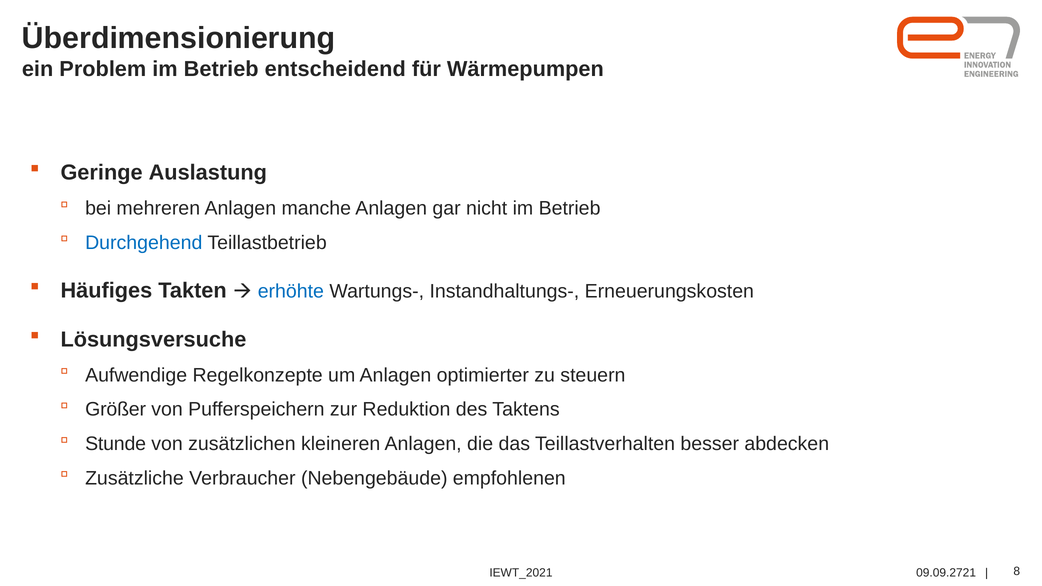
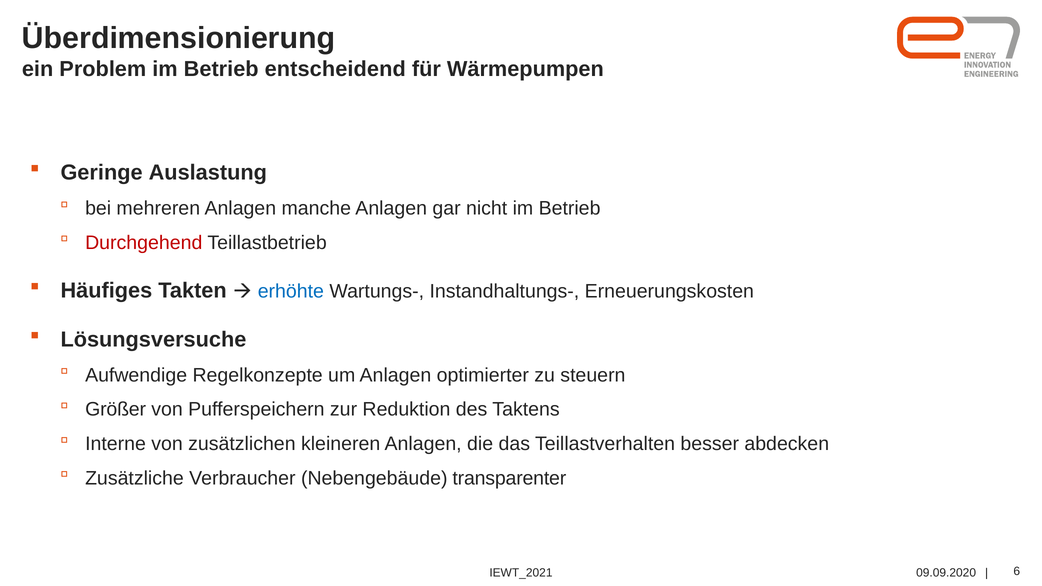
Durchgehend colour: blue -> red
Stunde: Stunde -> Interne
empfohlenen: empfohlenen -> transparenter
09.09.2721: 09.09.2721 -> 09.09.2020
8: 8 -> 6
